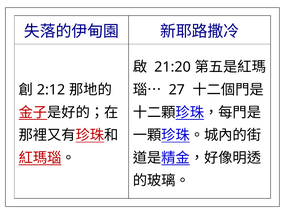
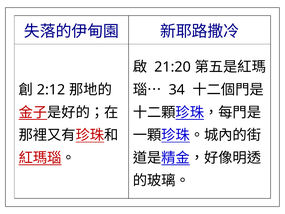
27: 27 -> 34
